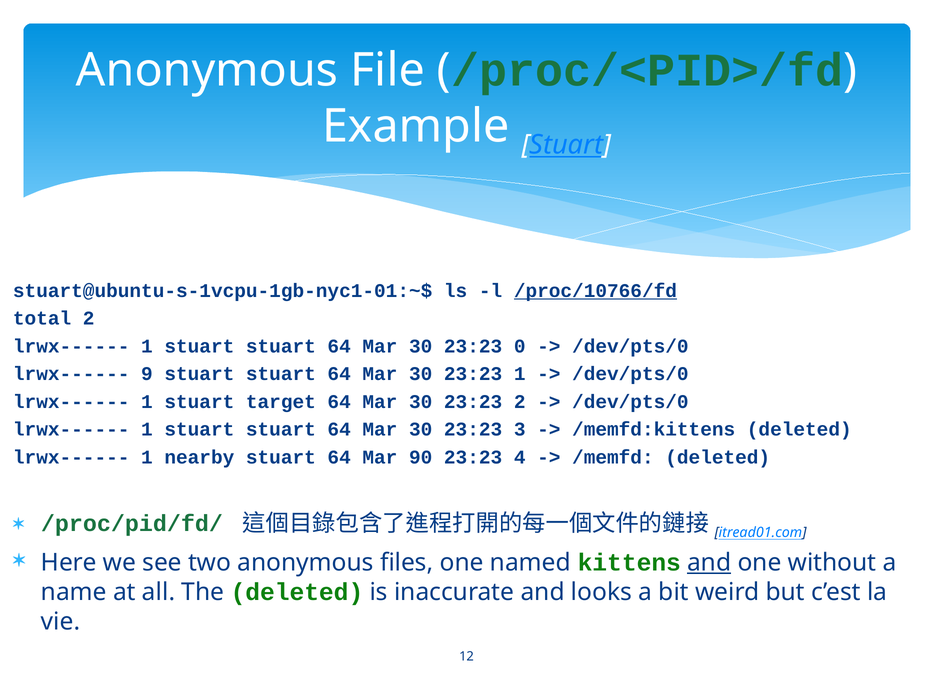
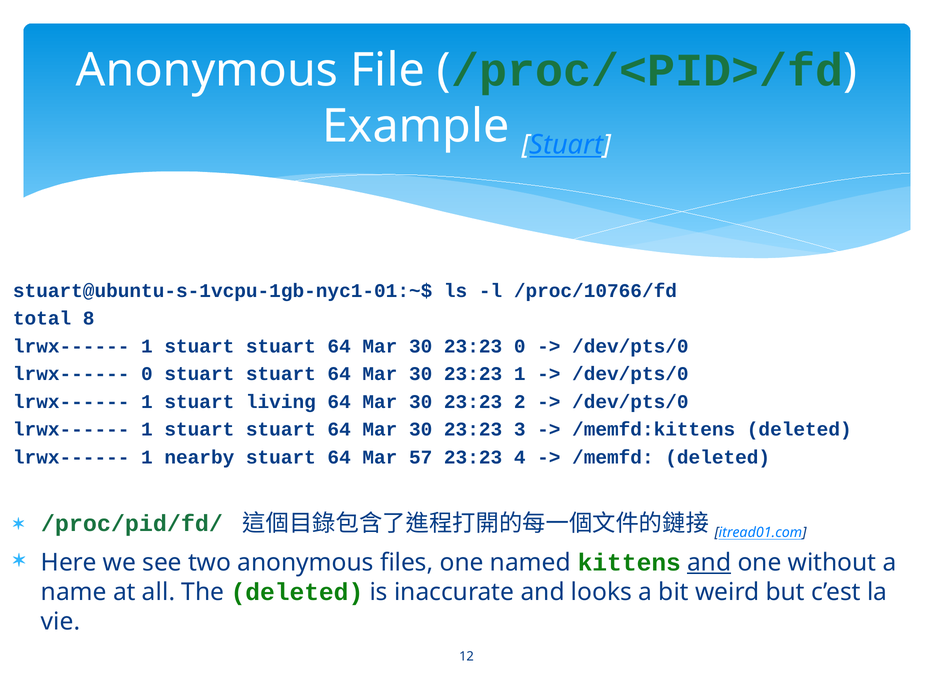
/proc/10766/fd underline: present -> none
total 2: 2 -> 8
lrwx------ 9: 9 -> 0
target: target -> living
90: 90 -> 57
